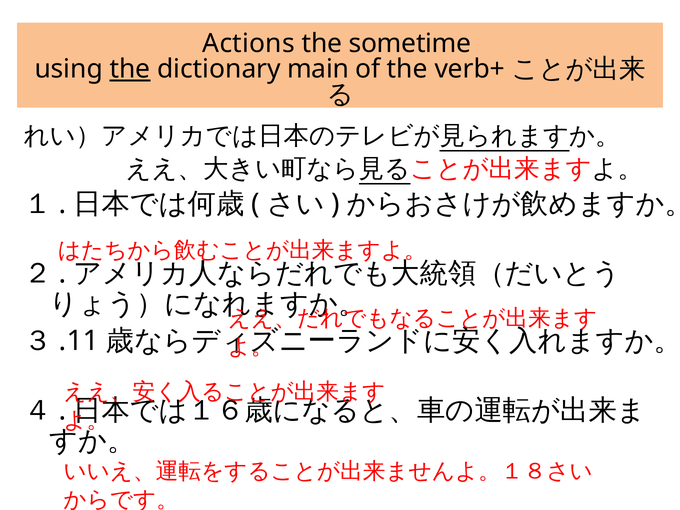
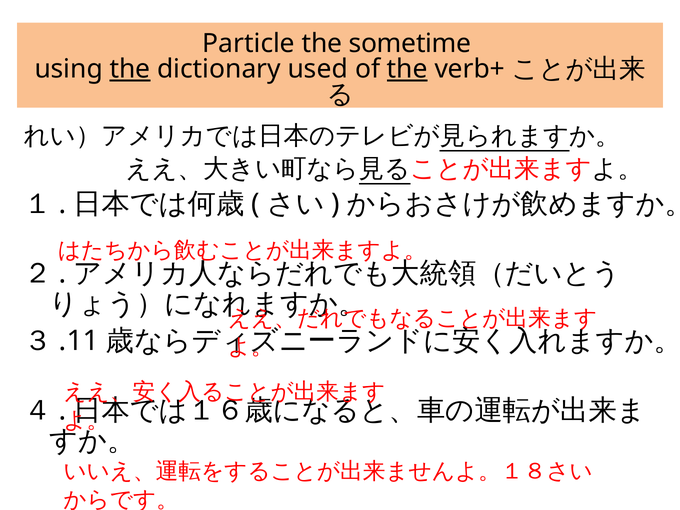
Actions: Actions -> Particle
main: main -> used
the at (407, 69) underline: none -> present
